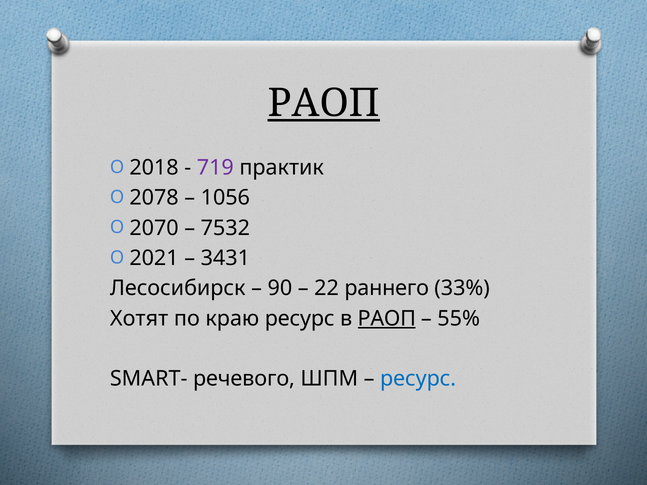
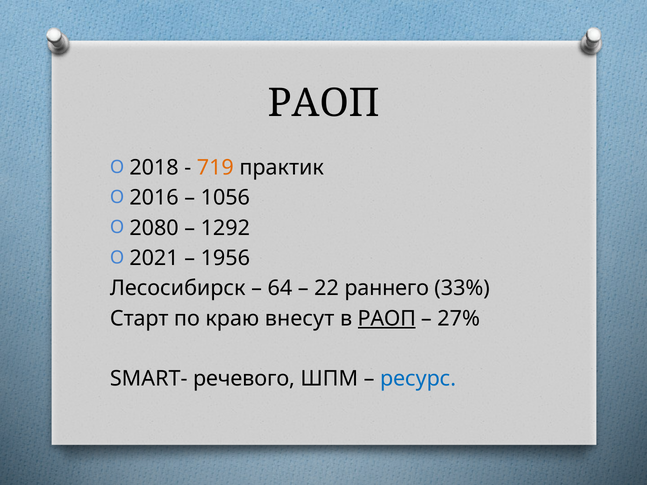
РАОП at (324, 103) underline: present -> none
719 colour: purple -> orange
2078: 2078 -> 2016
2070: 2070 -> 2080
7532: 7532 -> 1292
3431: 3431 -> 1956
90: 90 -> 64
Хотят: Хотят -> Старт
краю ресурс: ресурс -> внесут
55%: 55% -> 27%
